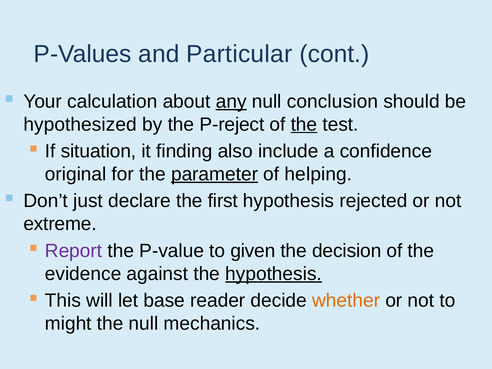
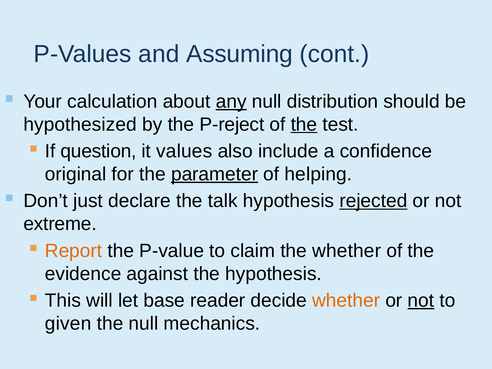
Particular: Particular -> Assuming
conclusion: conclusion -> distribution
situation: situation -> question
finding: finding -> values
first: first -> talk
rejected underline: none -> present
Report colour: purple -> orange
given: given -> claim
the decision: decision -> whether
hypothesis at (274, 274) underline: present -> none
not at (421, 301) underline: none -> present
might: might -> given
